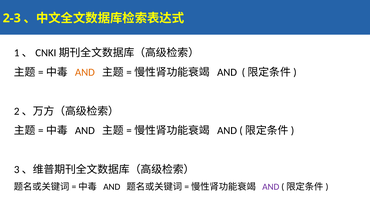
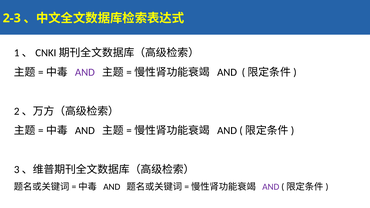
AND at (85, 72) colour: orange -> purple
